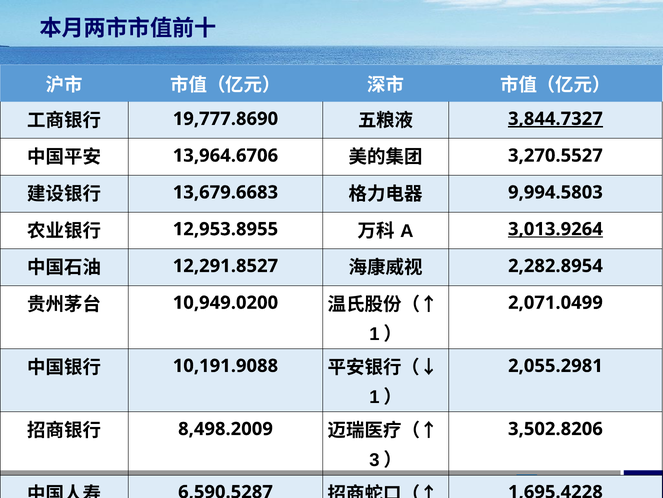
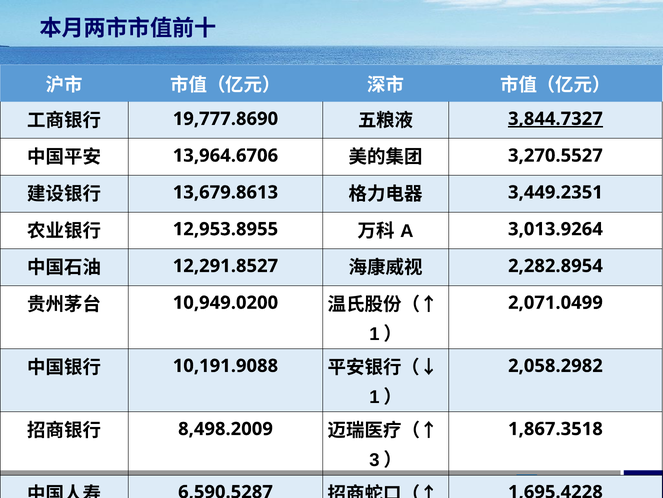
13,679.6683: 13,679.6683 -> 13,679.8613
9,994.5803: 9,994.5803 -> 3,449.2351
3,013.9264 underline: present -> none
2,055.2981: 2,055.2981 -> 2,058.2982
3,502.8206: 3,502.8206 -> 1,867.3518
